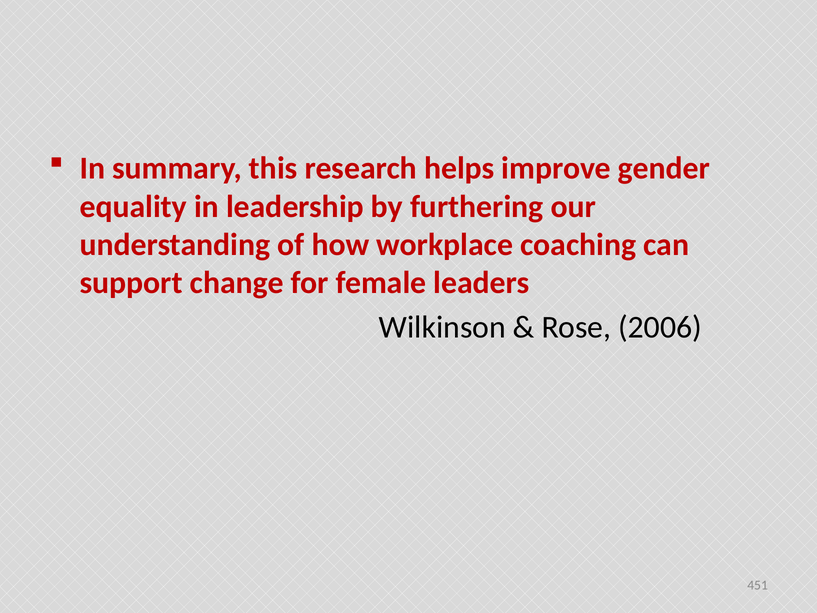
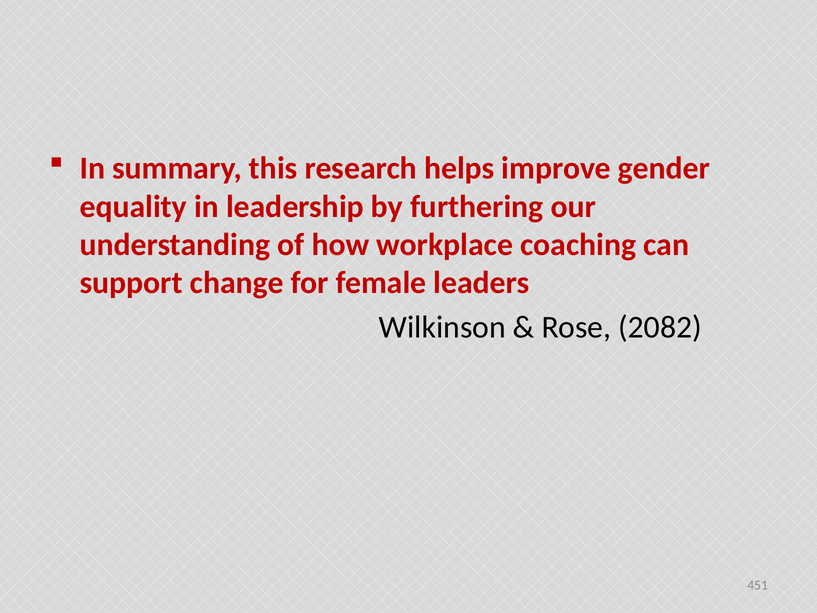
2006: 2006 -> 2082
